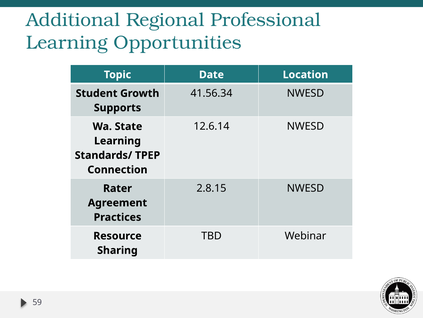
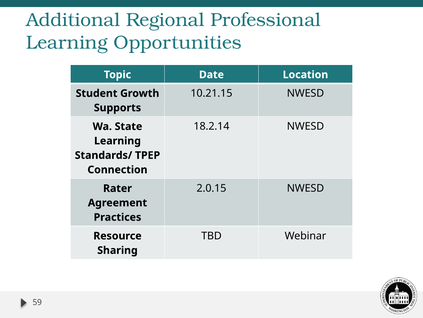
41.56.34: 41.56.34 -> 10.21.15
12.6.14: 12.6.14 -> 18.2.14
2.8.15: 2.8.15 -> 2.0.15
